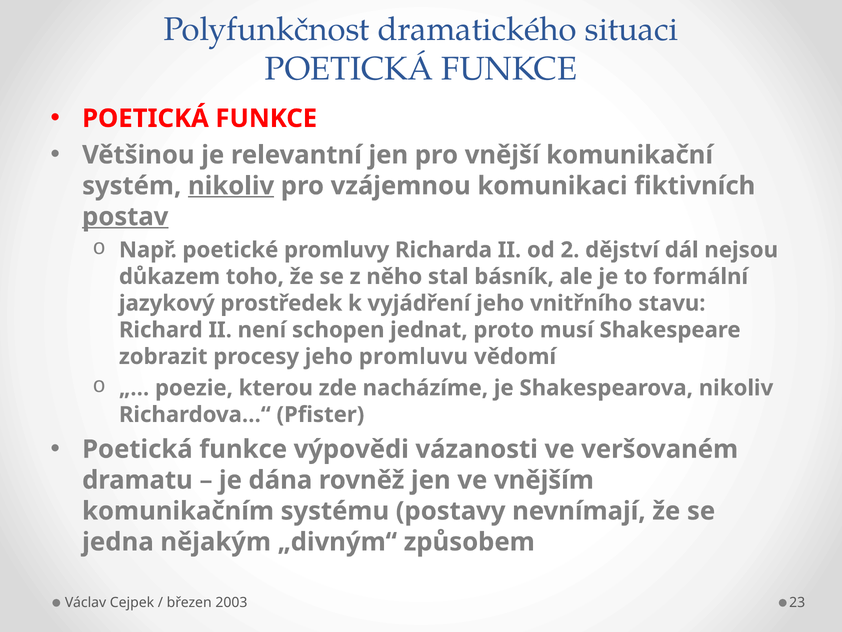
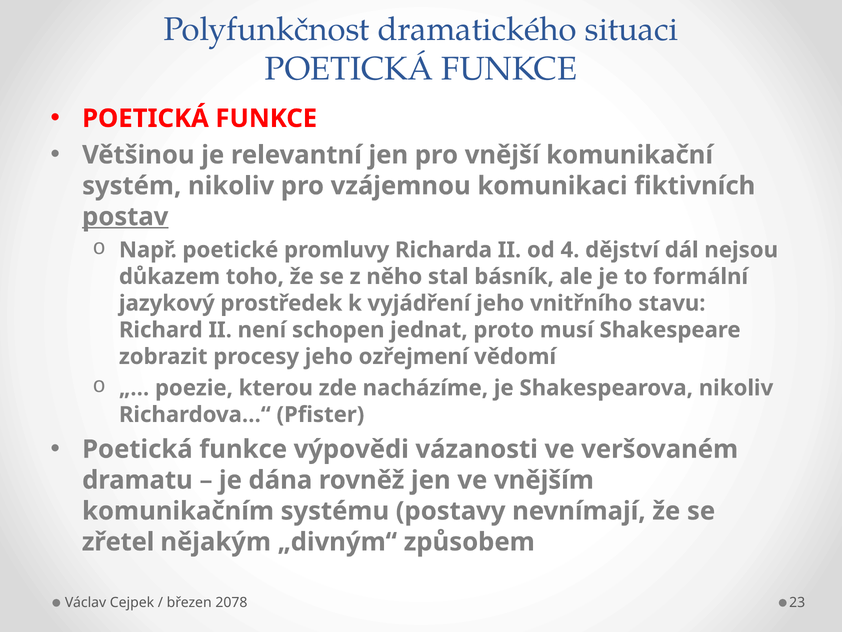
nikoliv at (231, 186) underline: present -> none
2: 2 -> 4
promluvu: promluvu -> ozřejmení
jedna: jedna -> zřetel
2003: 2003 -> 2078
